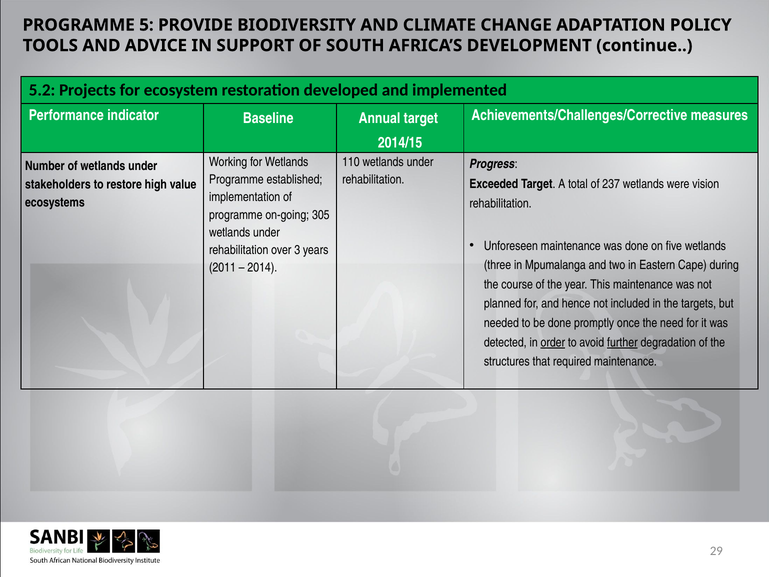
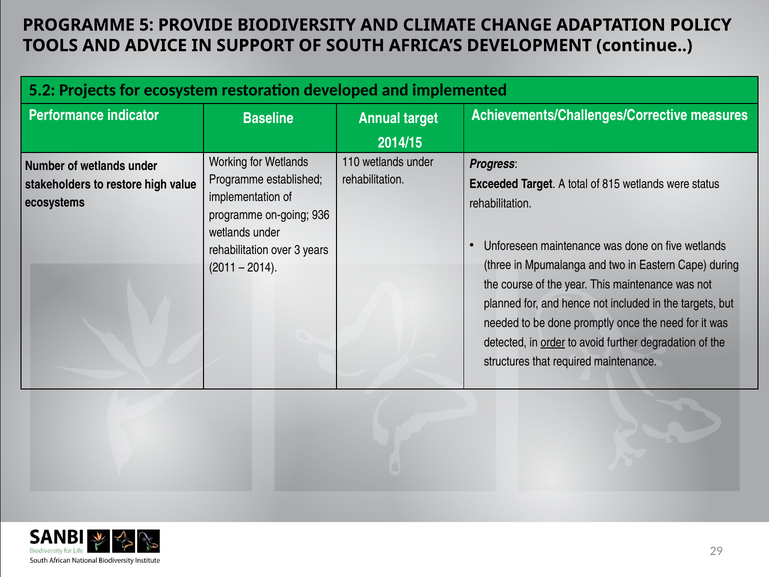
237: 237 -> 815
vision: vision -> status
305: 305 -> 936
further underline: present -> none
